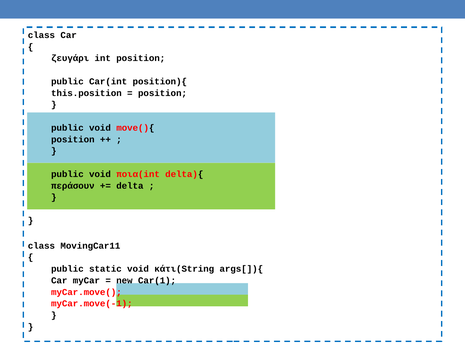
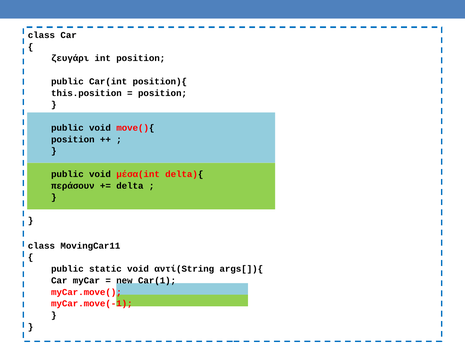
ποια(int: ποια(int -> μέσα(int
κάτι(String: κάτι(String -> αντί(String
